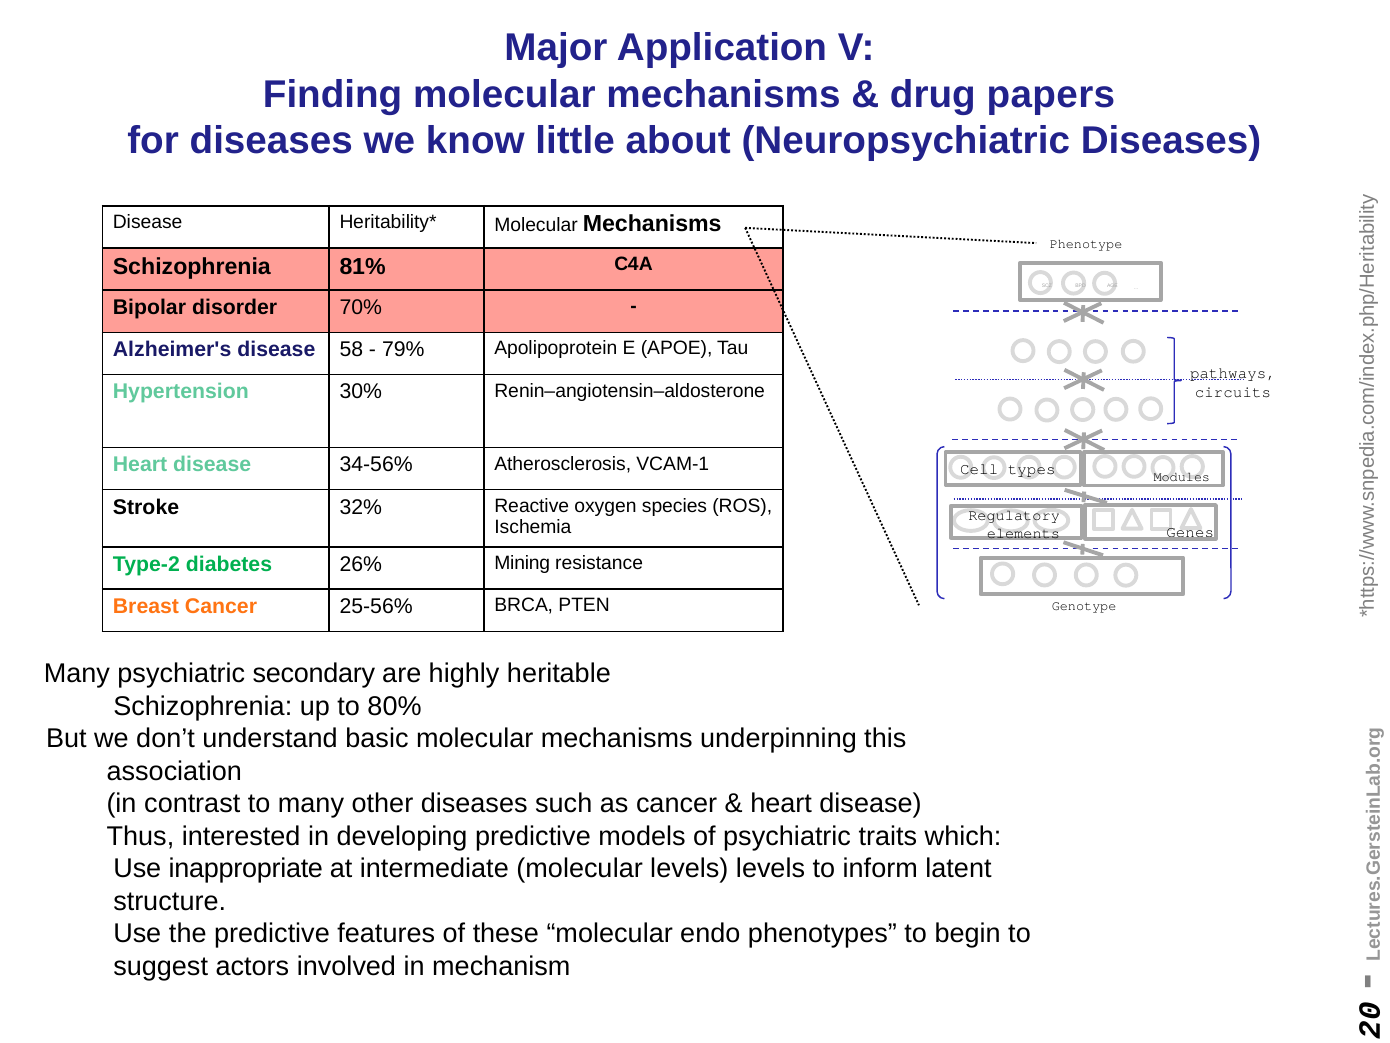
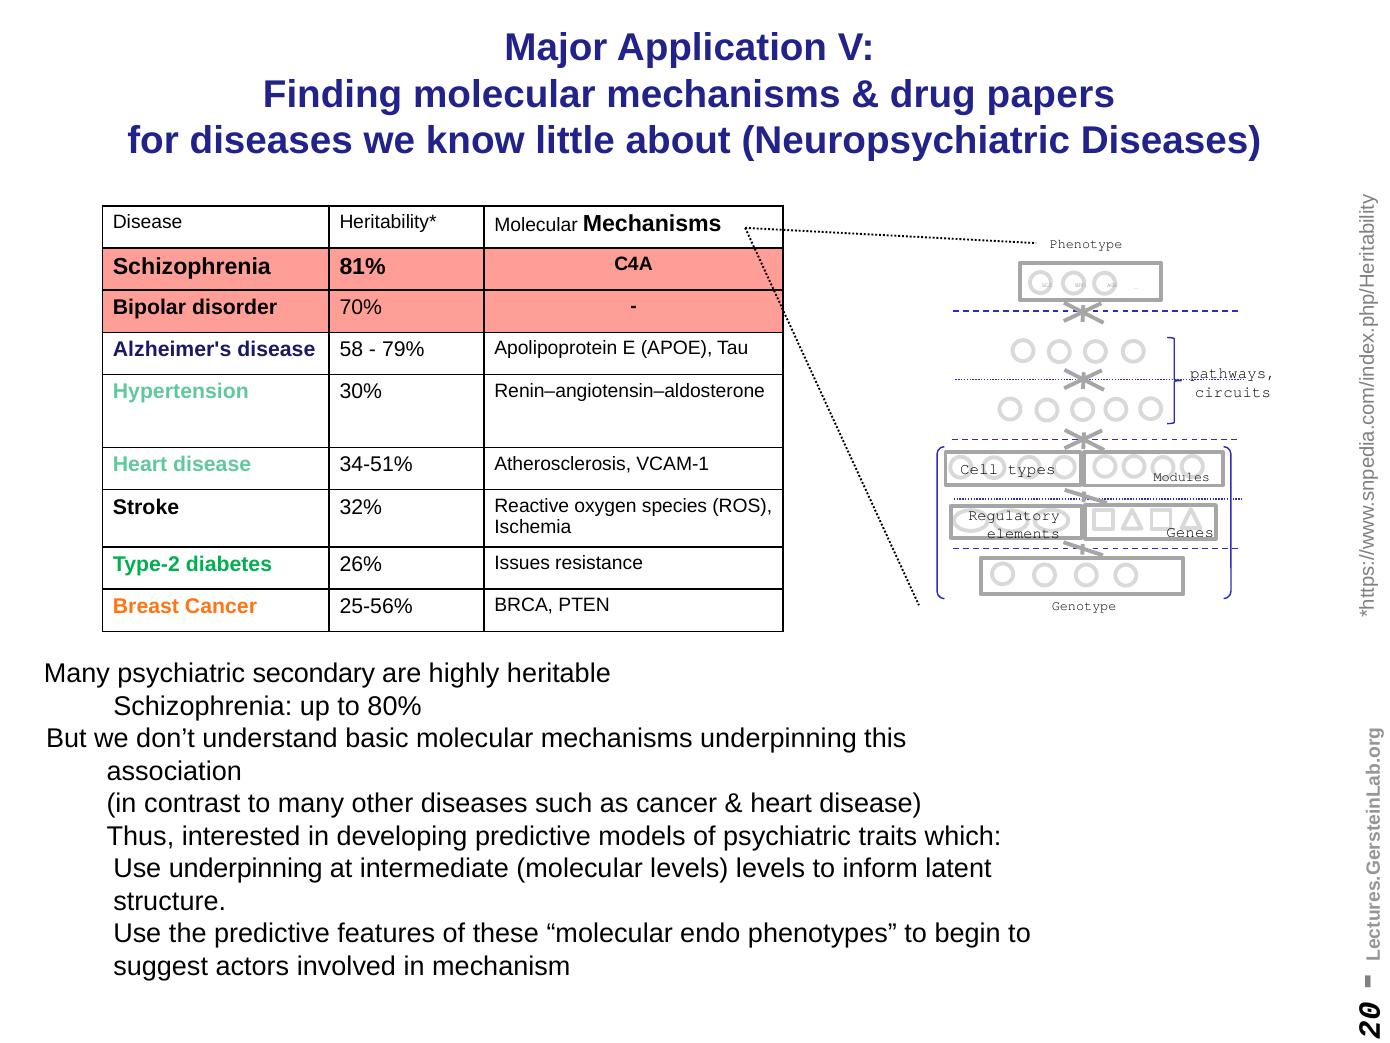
34-56%: 34-56% -> 34-51%
Mining: Mining -> Issues
Use inappropriate: inappropriate -> underpinning
